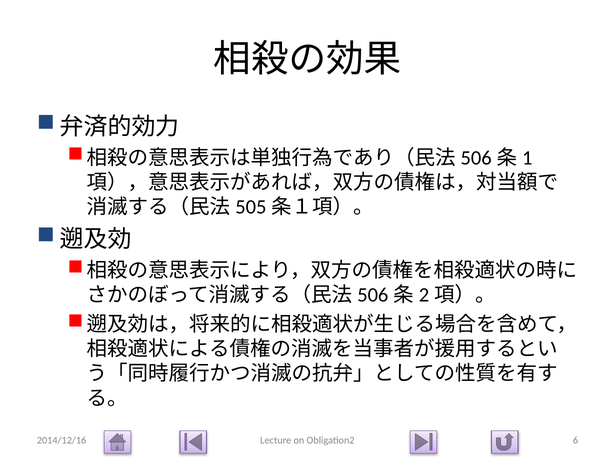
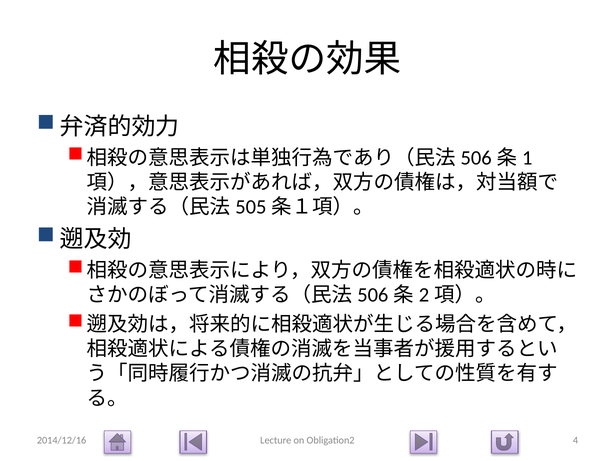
6: 6 -> 4
